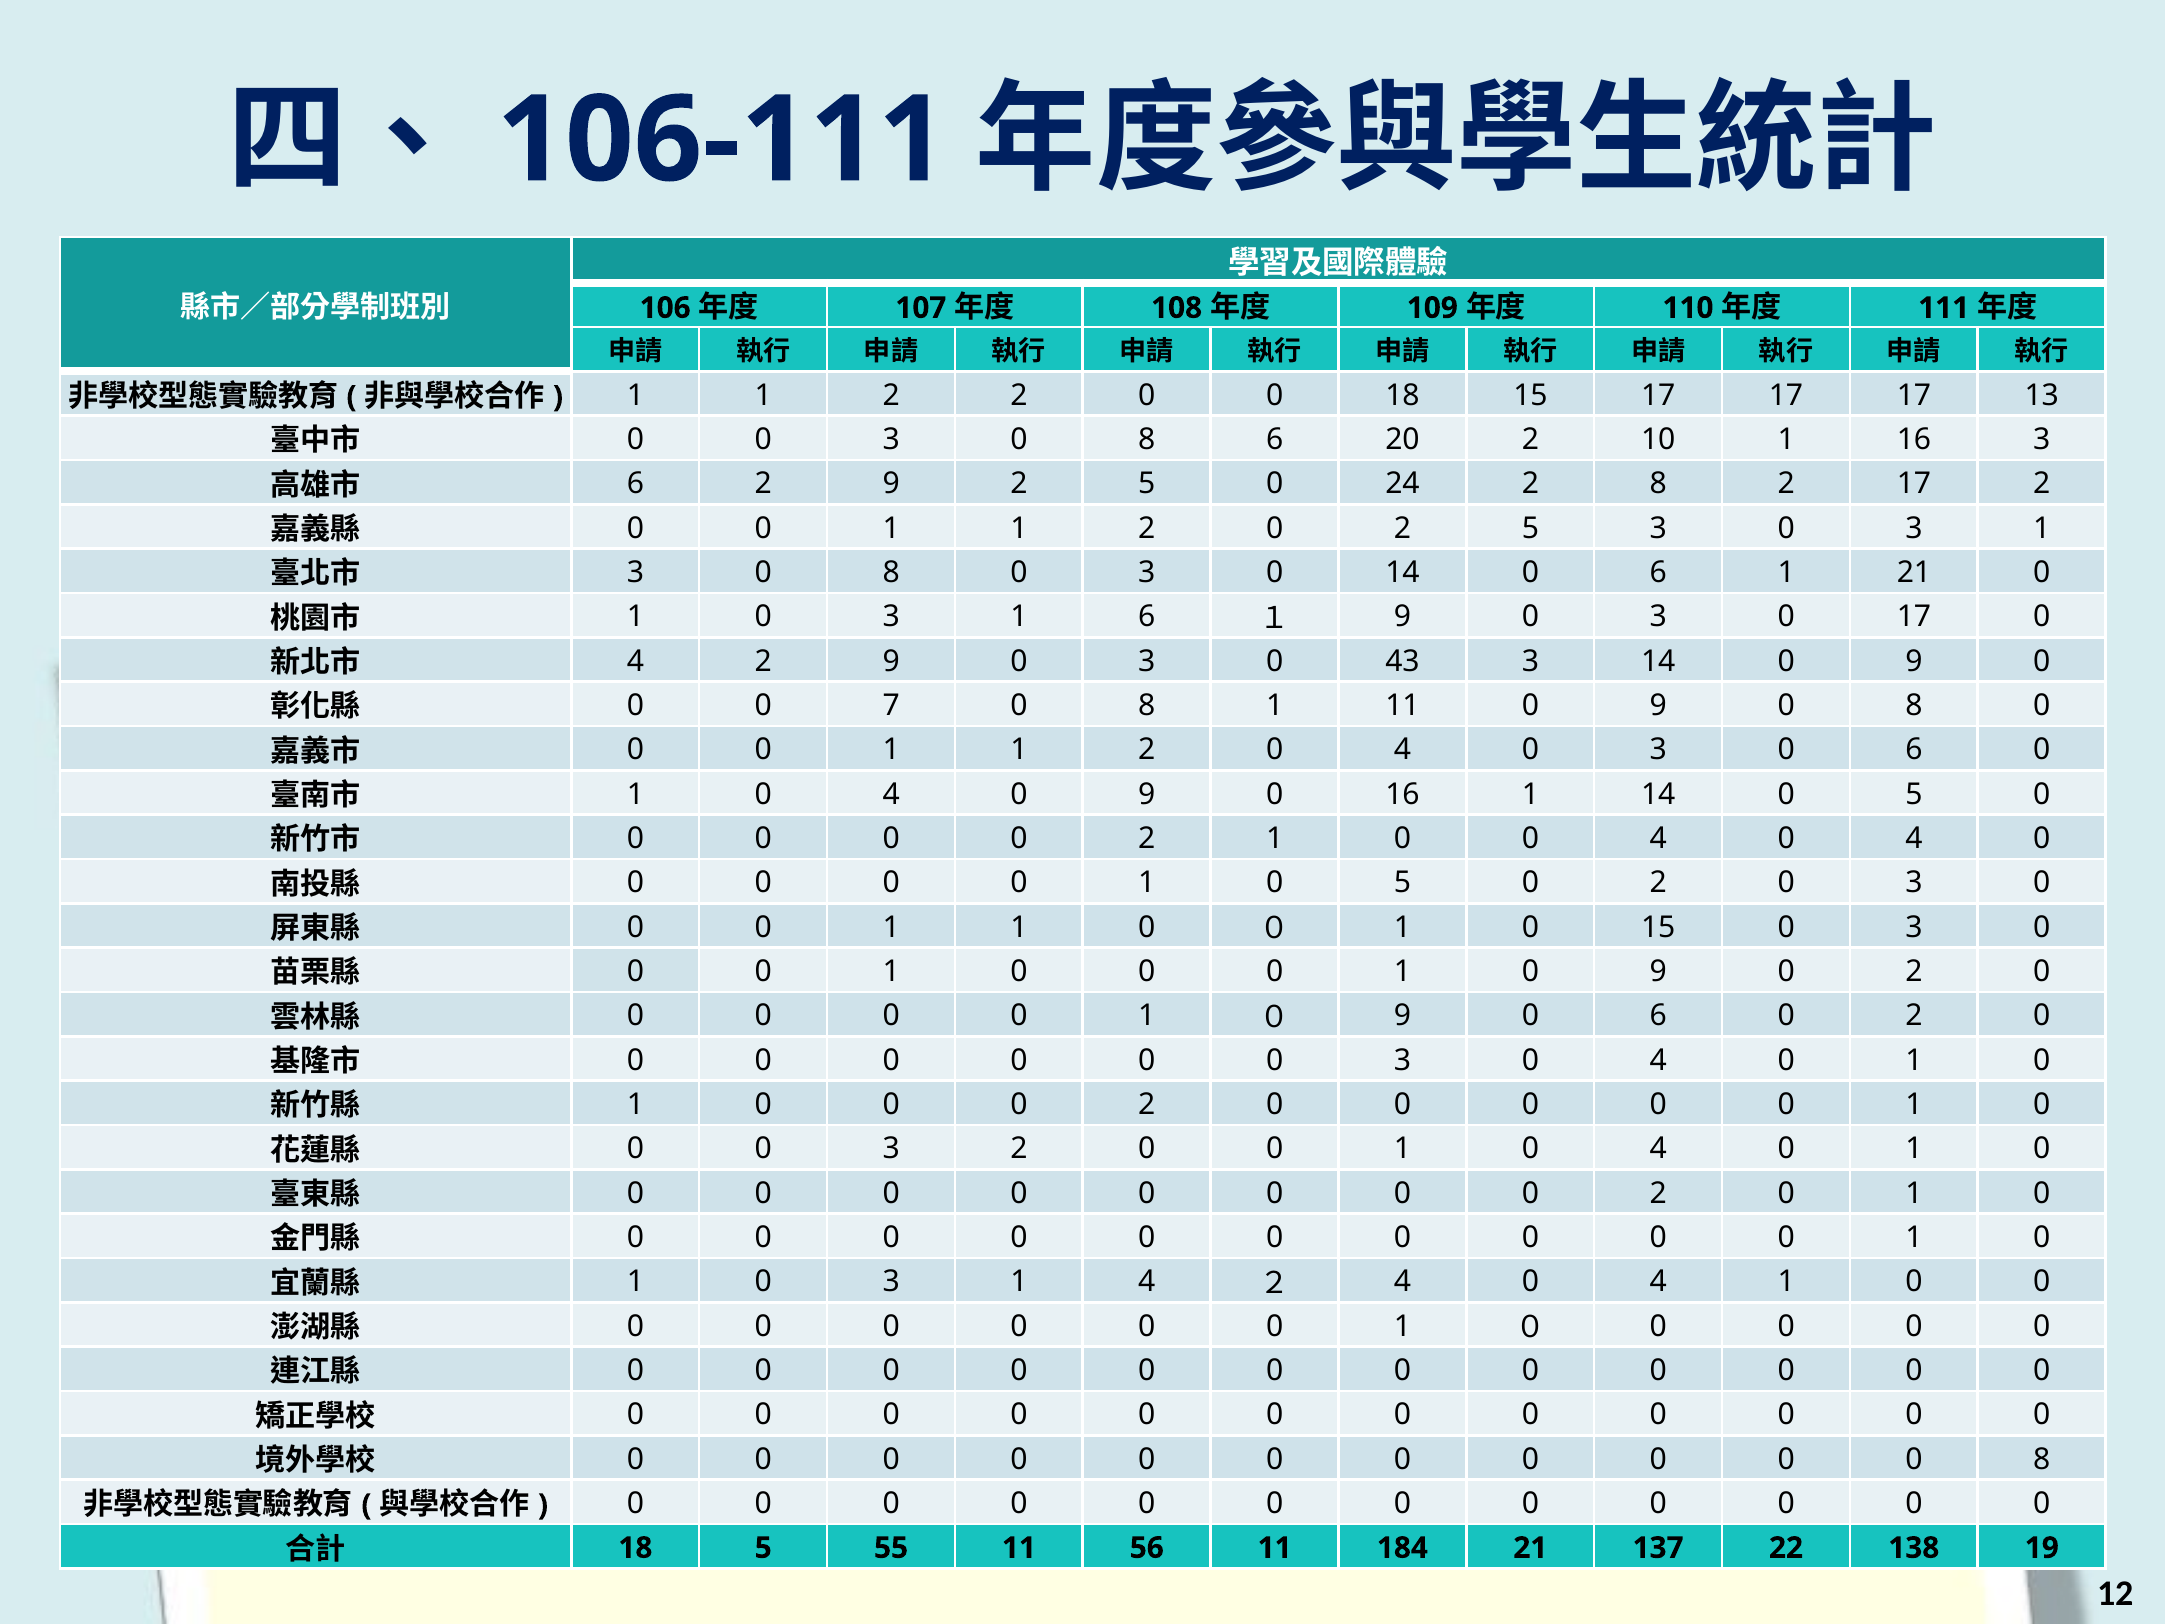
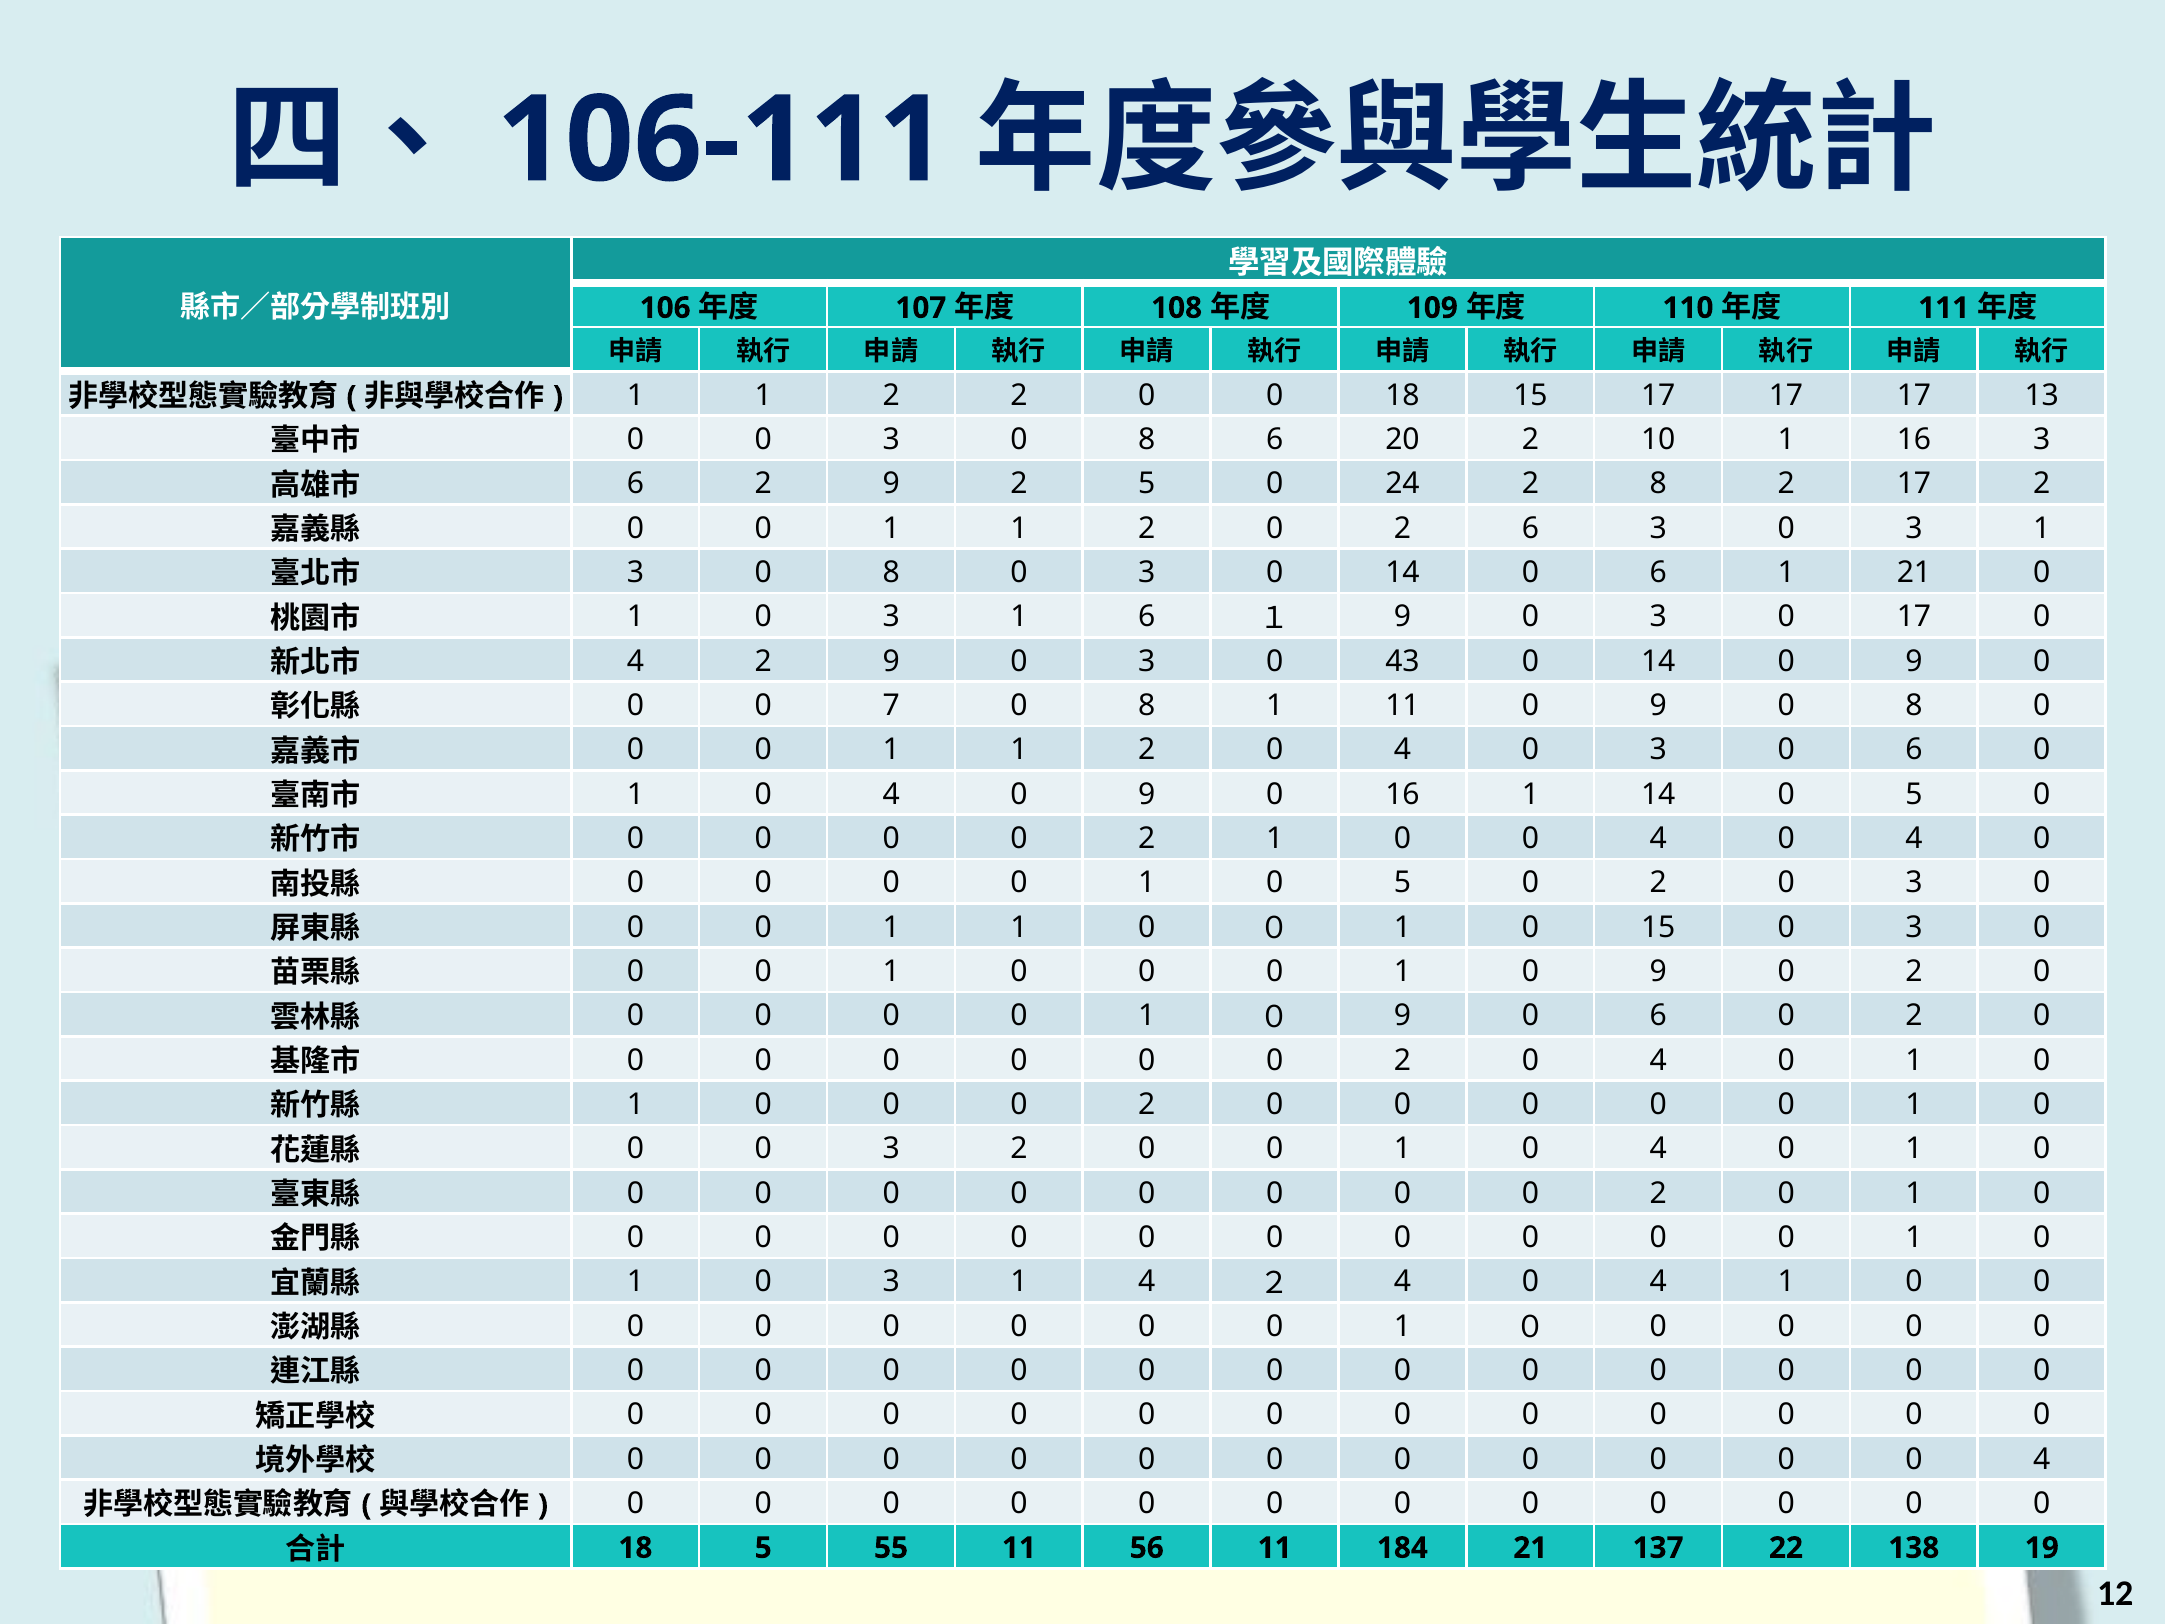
0 2 5: 5 -> 6
43 3: 3 -> 0
3 at (1403, 1060): 3 -> 2
0 0 0 8: 8 -> 4
